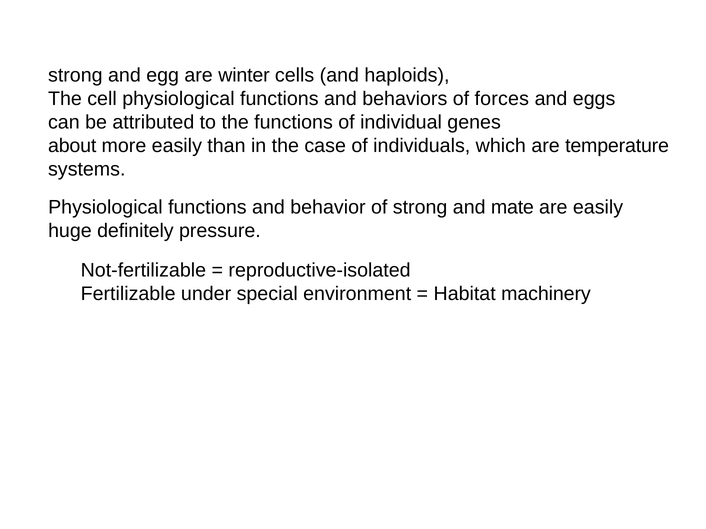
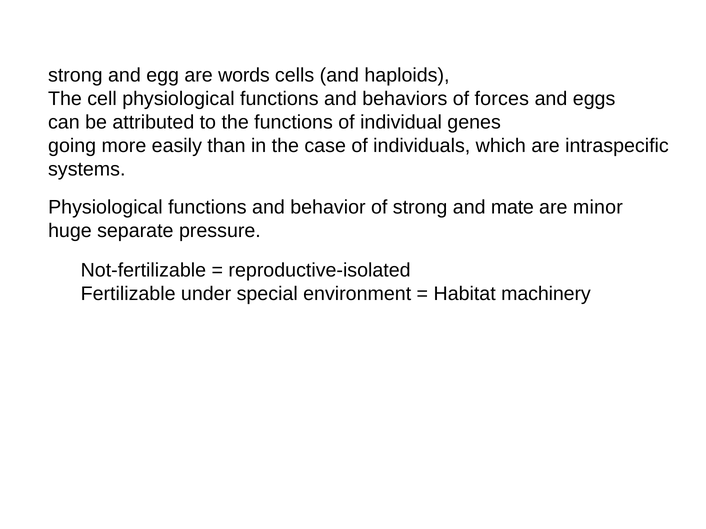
winter: winter -> words
about: about -> going
temperature: temperature -> intraspecific
are easily: easily -> minor
definitely: definitely -> separate
